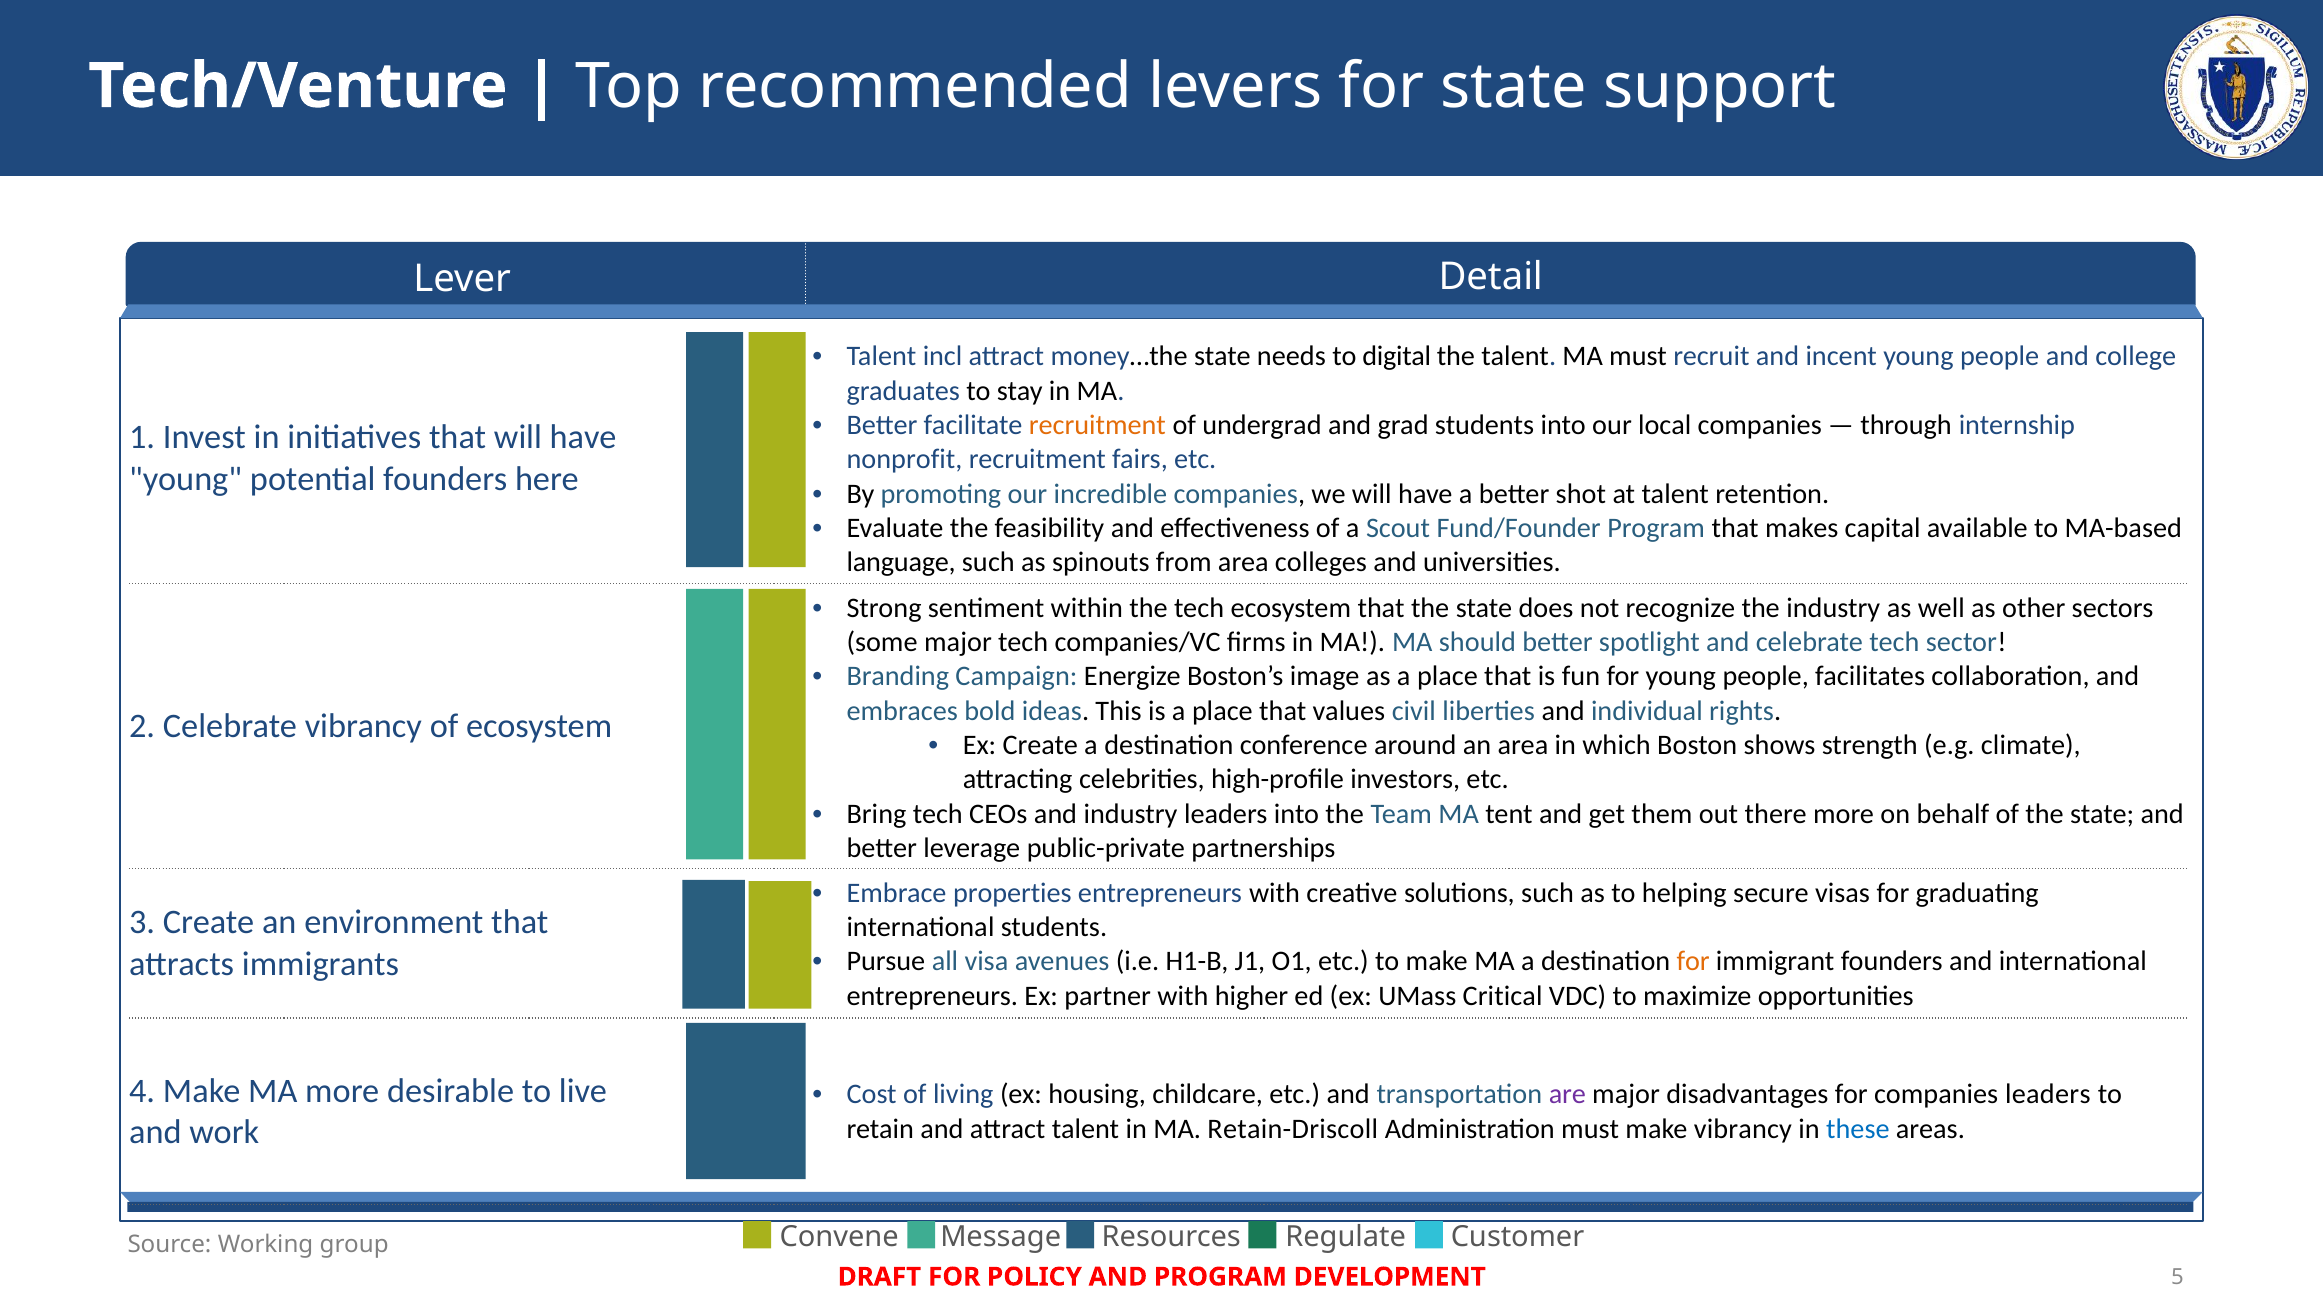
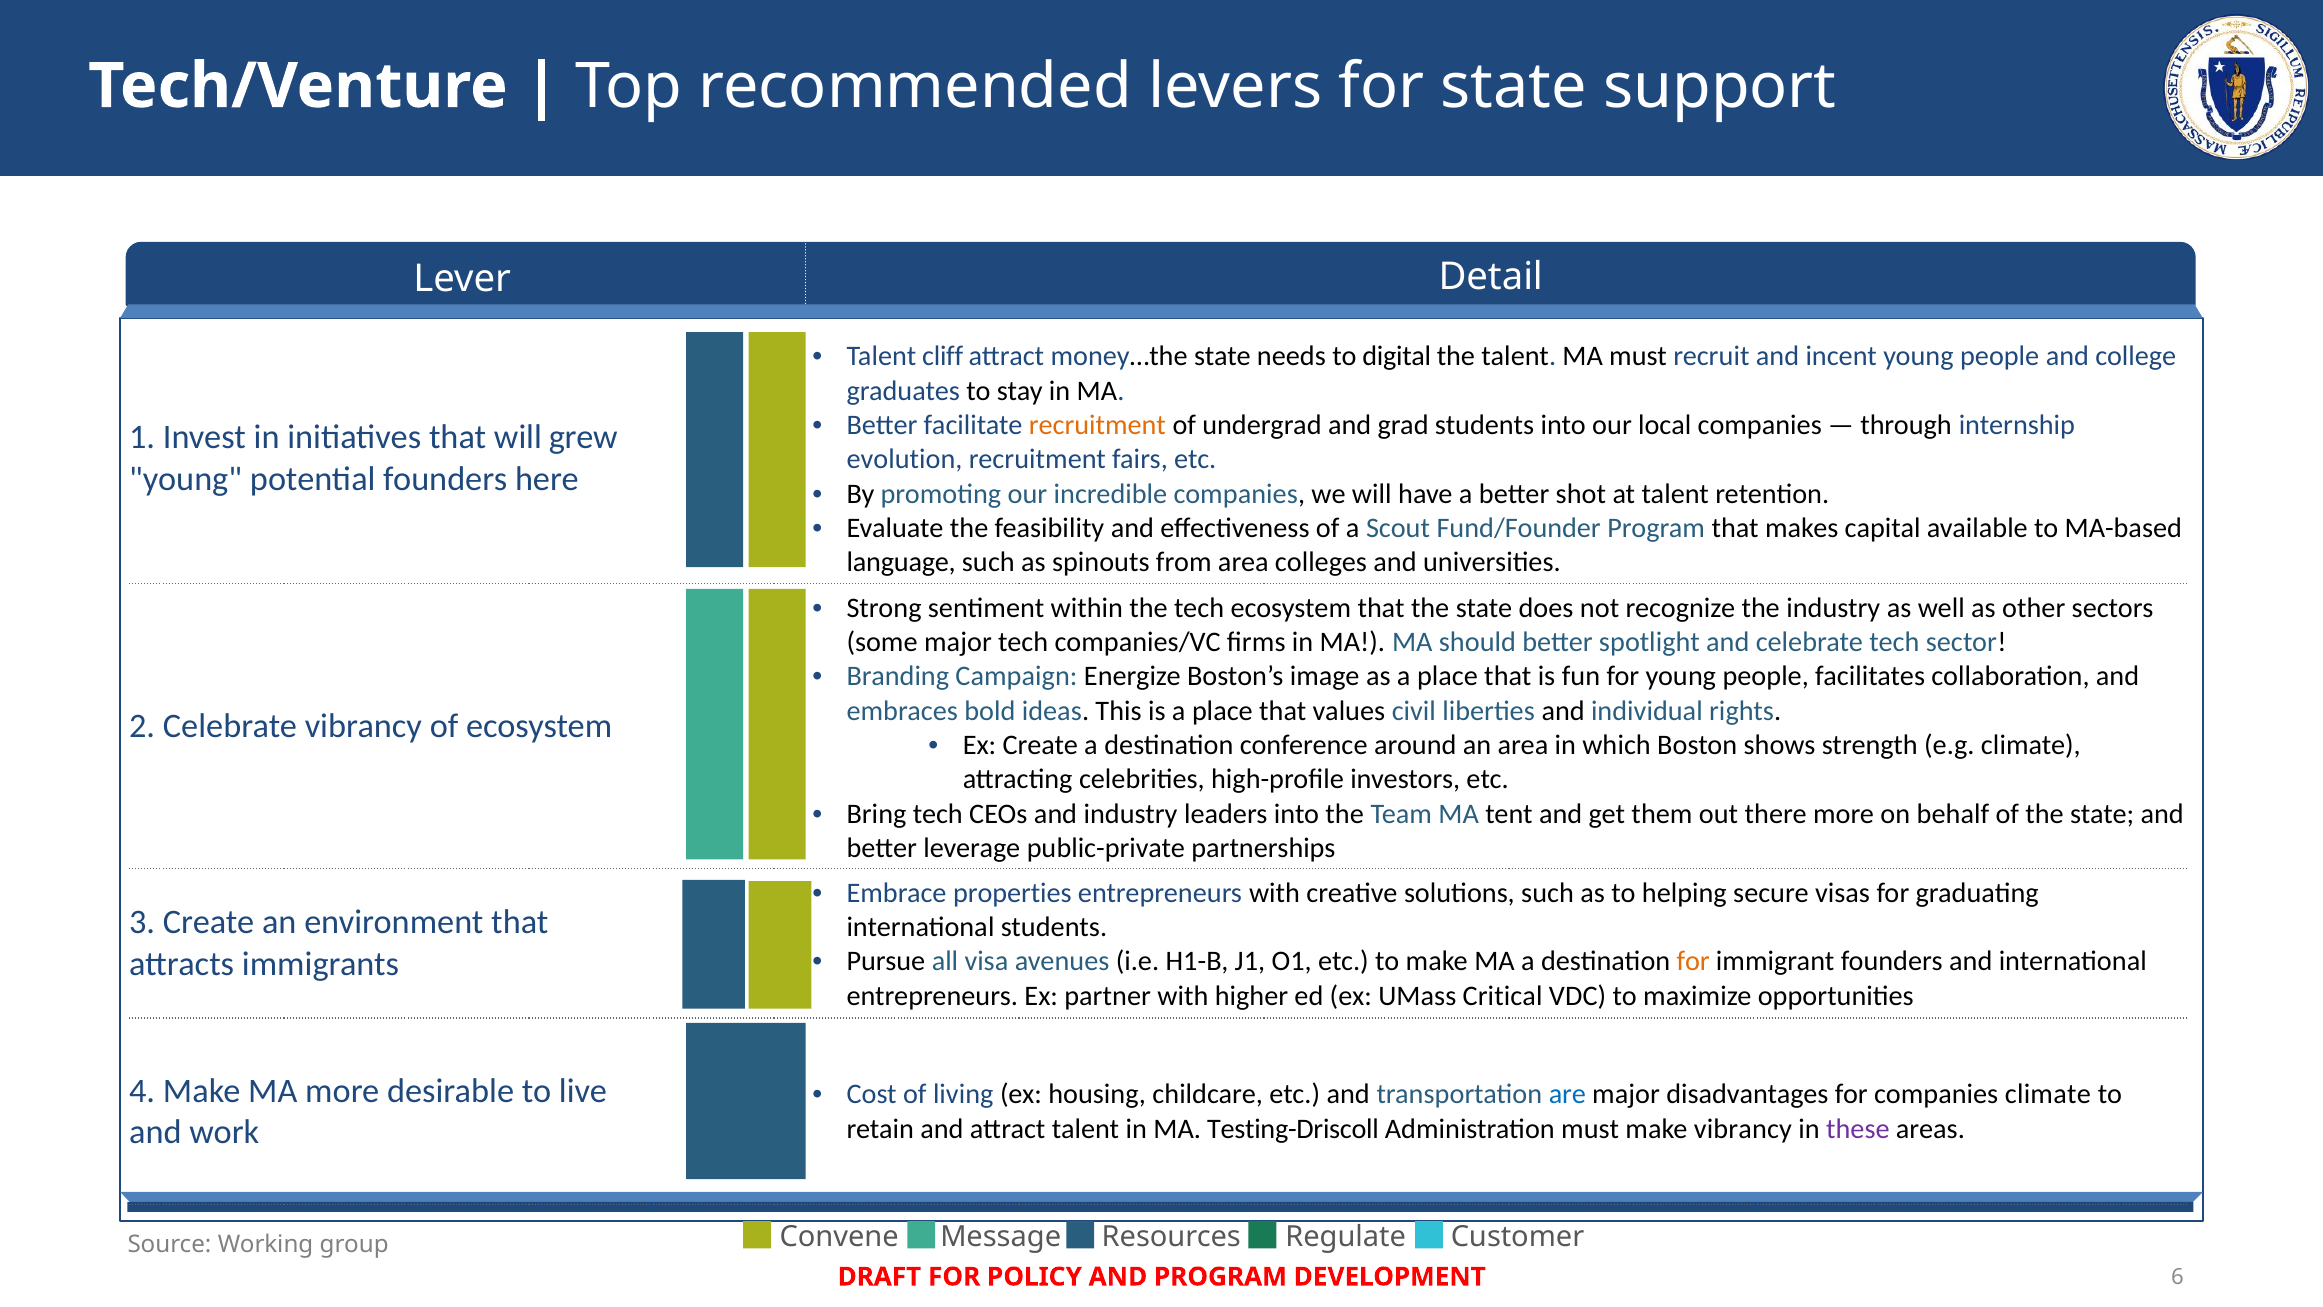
incl: incl -> cliff
that will have: have -> grew
nonprofit: nonprofit -> evolution
are colour: purple -> blue
companies leaders: leaders -> climate
Retain-Driscoll: Retain-Driscoll -> Testing-Driscoll
these colour: blue -> purple
5: 5 -> 6
